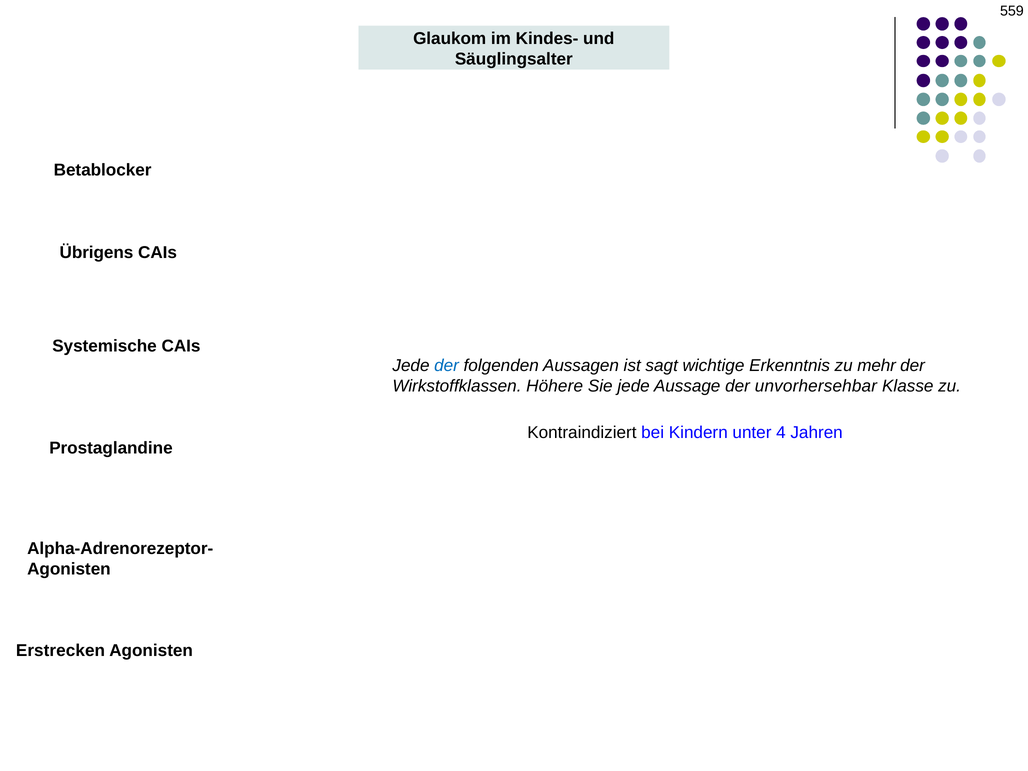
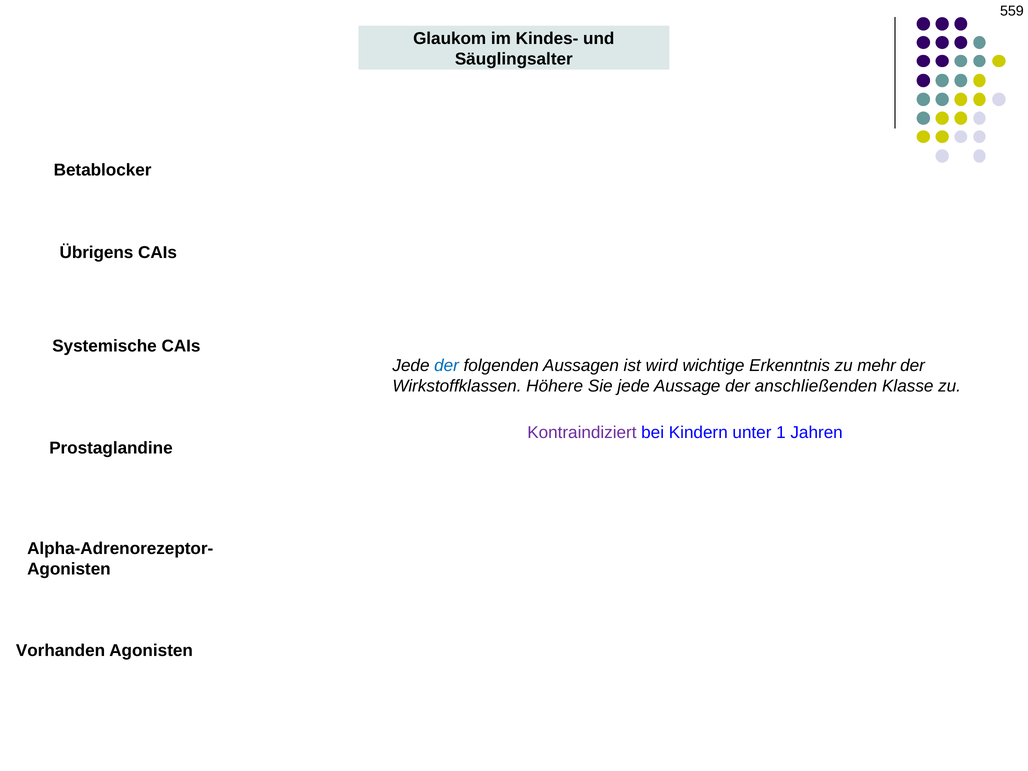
sagt: sagt -> wird
unvorhersehbar: unvorhersehbar -> anschließenden
Kontraindiziert colour: black -> purple
4: 4 -> 1
Erstrecken: Erstrecken -> Vorhanden
